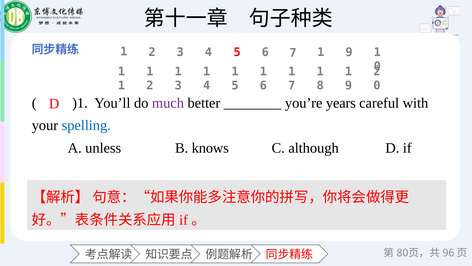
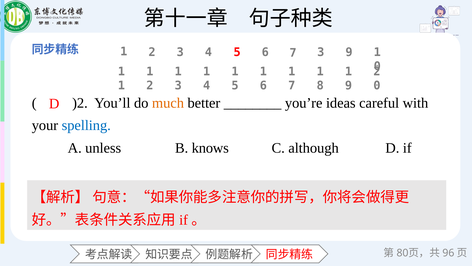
6 7 1: 1 -> 3
)1: )1 -> )2
much colour: purple -> orange
years: years -> ideas
